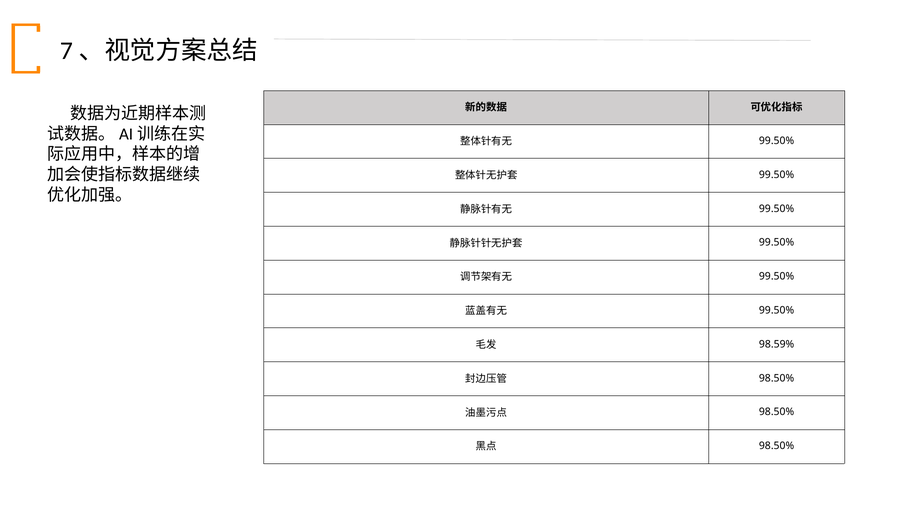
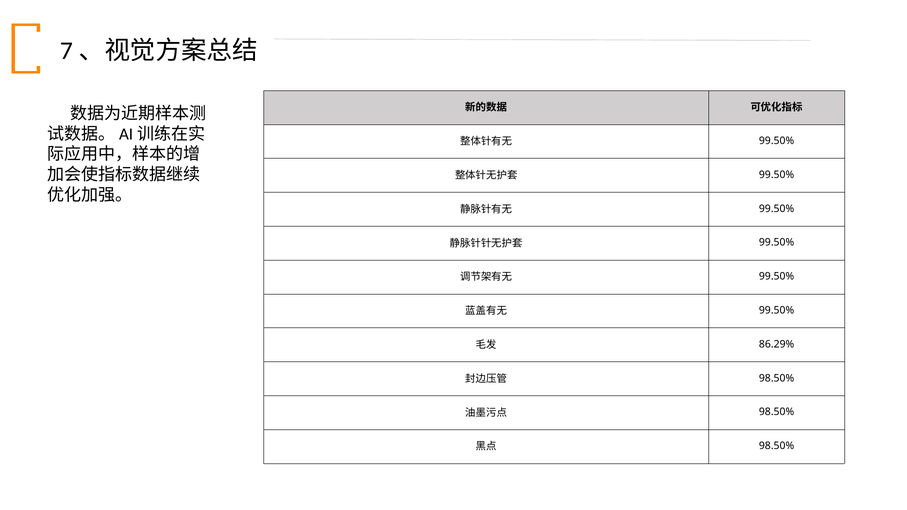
98.59%: 98.59% -> 86.29%
